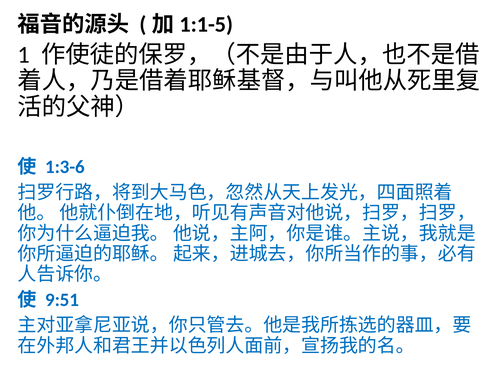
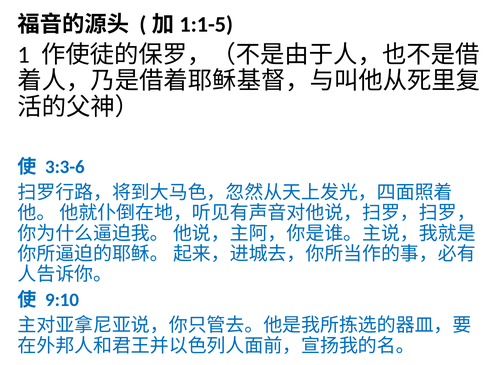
1:3-6: 1:3-6 -> 3:3-6
9:51: 9:51 -> 9:10
